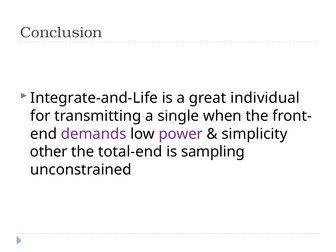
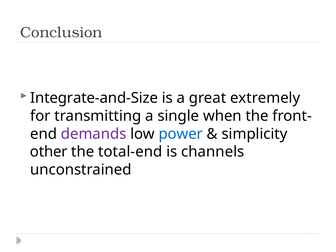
Integrate-and-Life: Integrate-and-Life -> Integrate-and-Size
individual: individual -> extremely
power colour: purple -> blue
sampling: sampling -> channels
